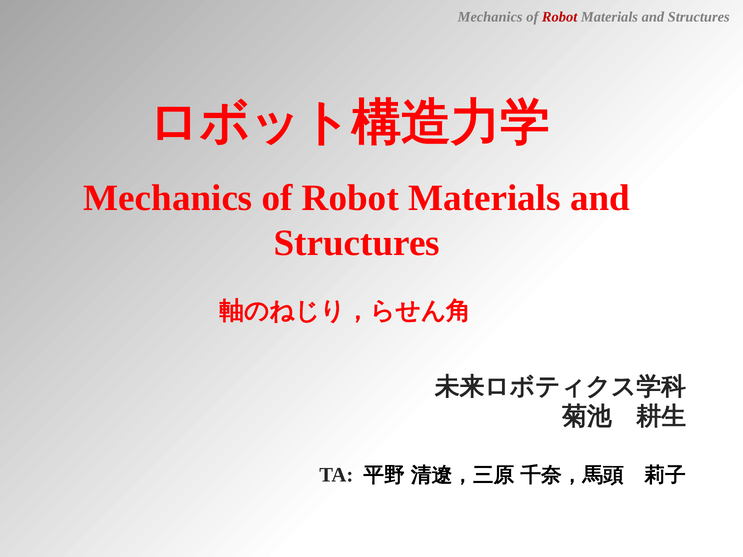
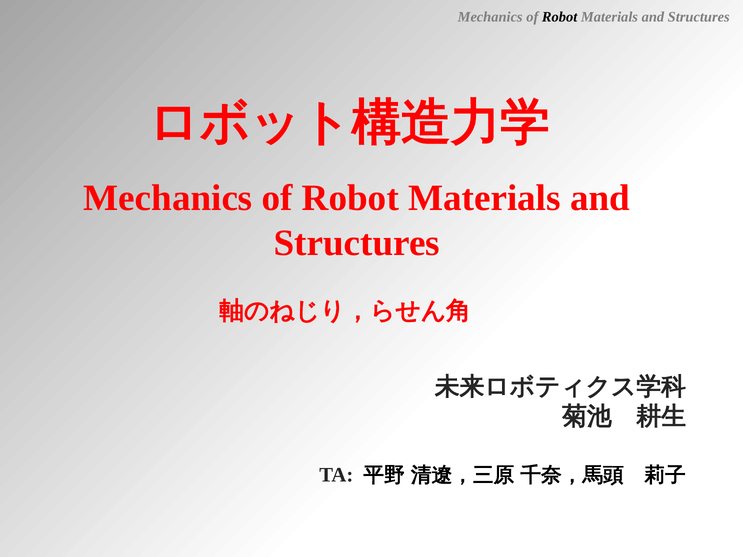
Robot at (560, 17) colour: red -> black
